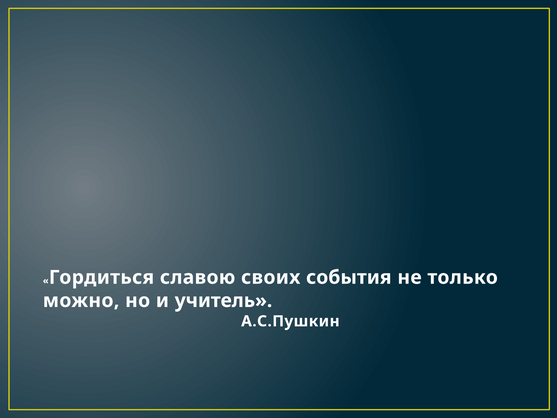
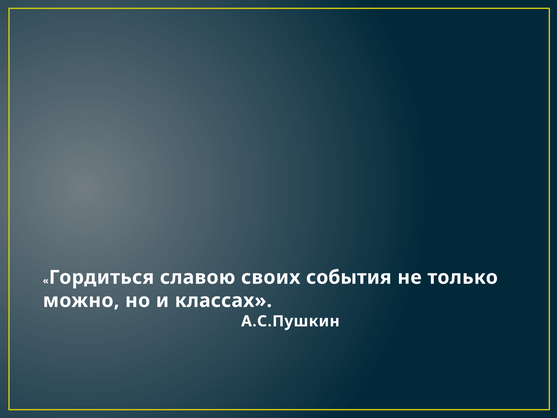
учитель: учитель -> классах
